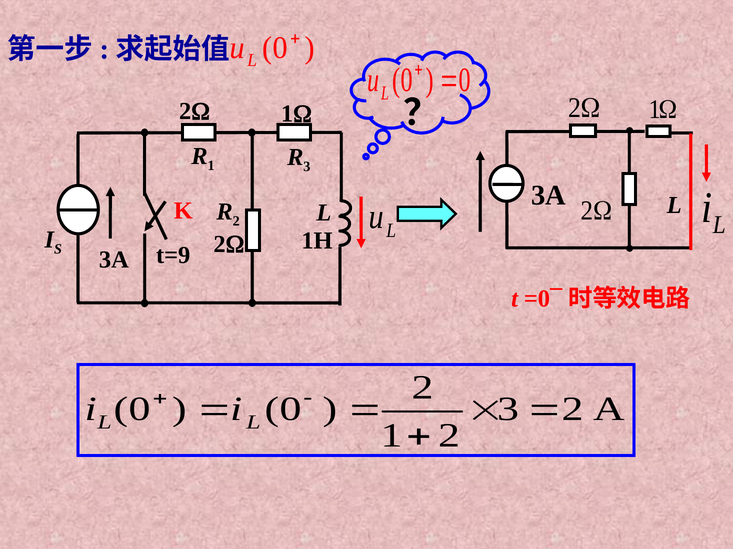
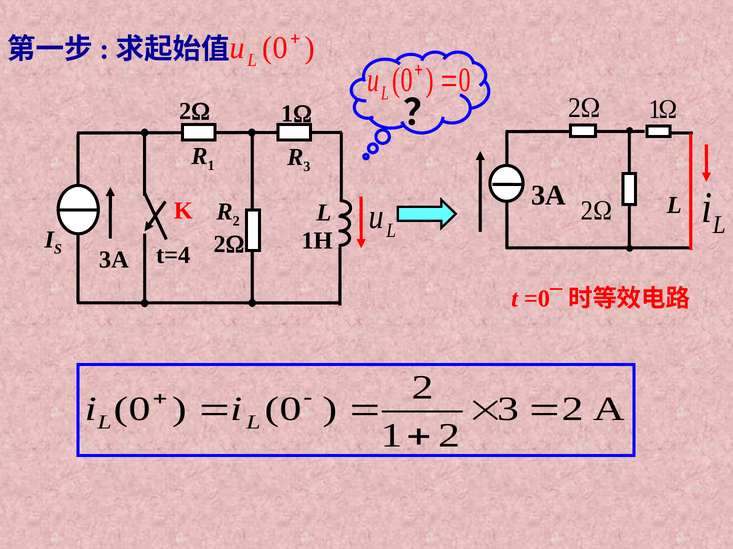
t=9: t=9 -> t=4
